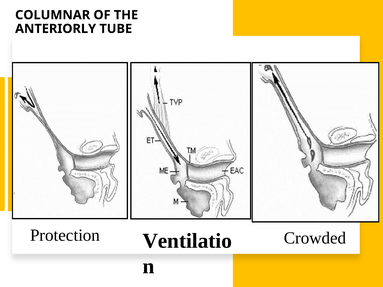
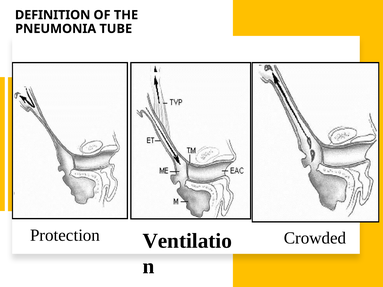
COLUMNAR: COLUMNAR -> DEFINITION
ANTERIORLY: ANTERIORLY -> PNEUMONIA
